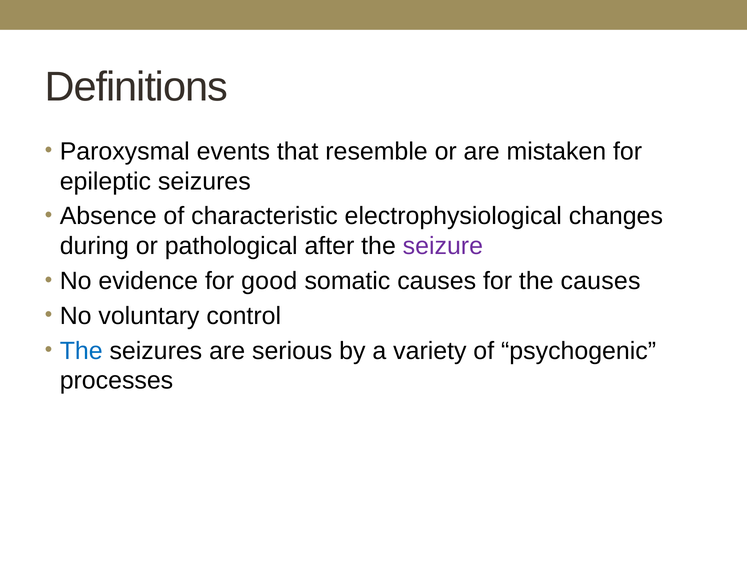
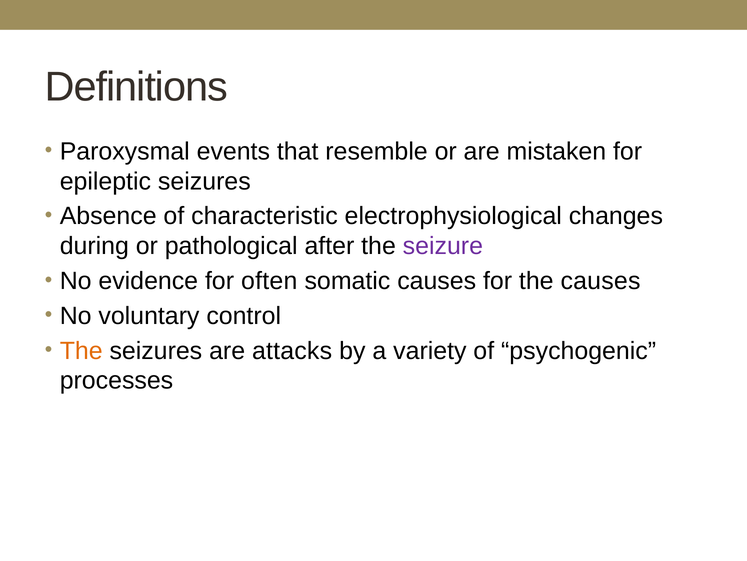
good: good -> often
The at (81, 350) colour: blue -> orange
serious: serious -> attacks
